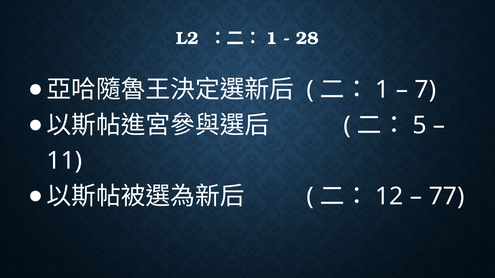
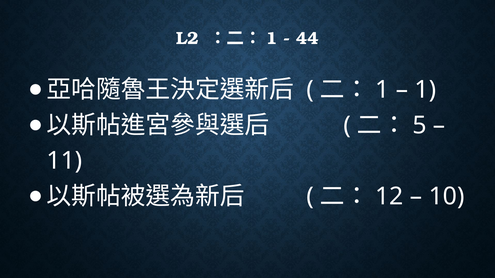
28: 28 -> 44
7 at (425, 90): 7 -> 1
77: 77 -> 10
